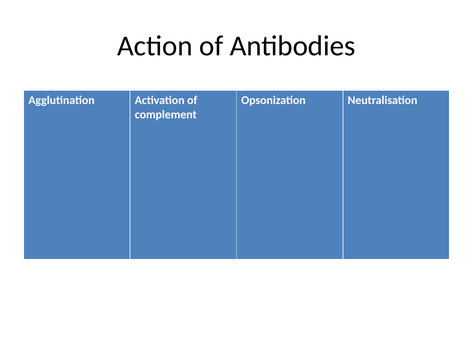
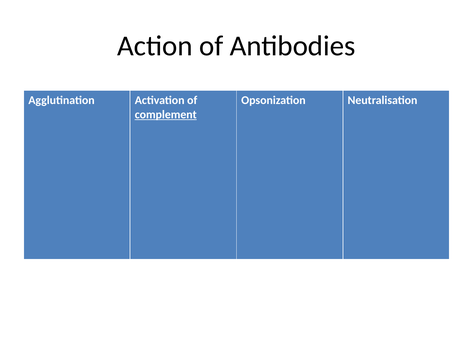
complement underline: none -> present
